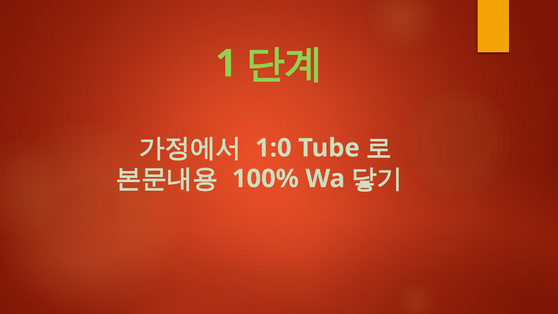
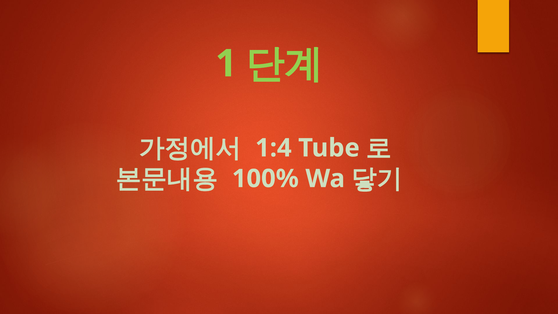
1:0: 1:0 -> 1:4
